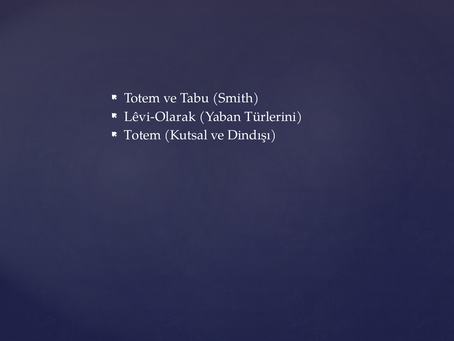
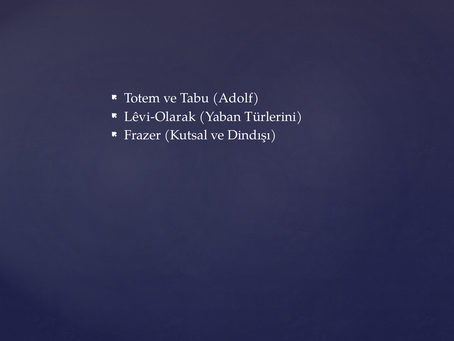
Smith: Smith -> Adolf
Totem at (143, 135): Totem -> Frazer
